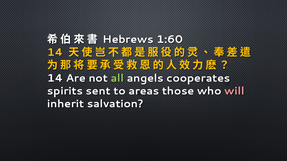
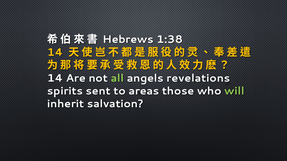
1:60: 1:60 -> 1:38
cooperates: cooperates -> revelations
will colour: pink -> light green
